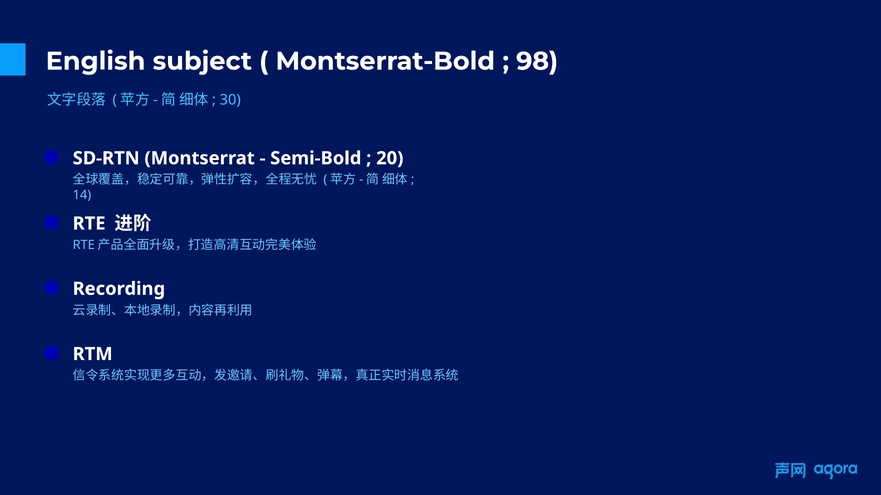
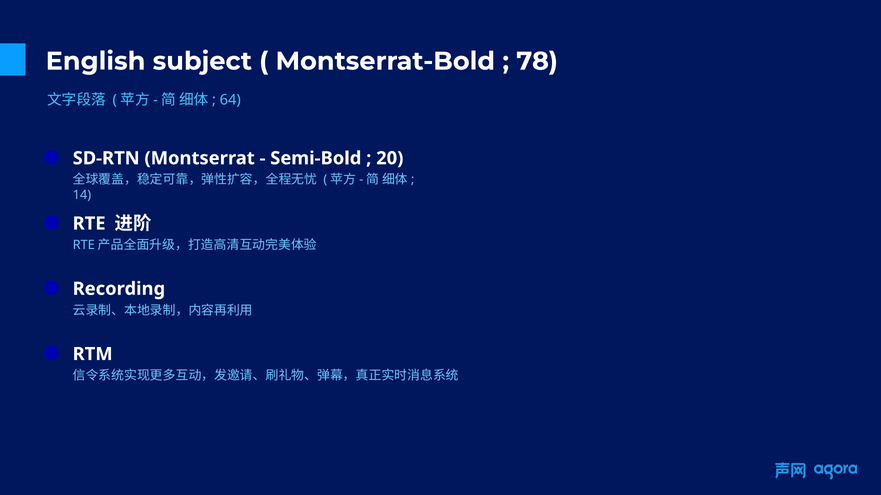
98: 98 -> 78
30: 30 -> 64
